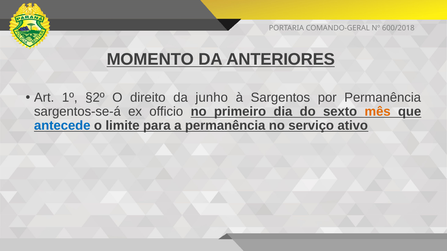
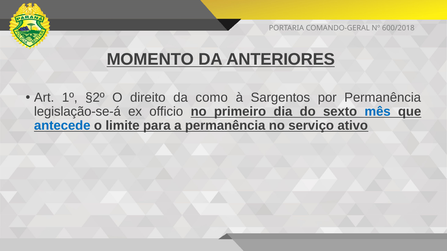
junho: junho -> como
sargentos-se-á: sargentos-se-á -> legislação-se-á
mês colour: orange -> blue
